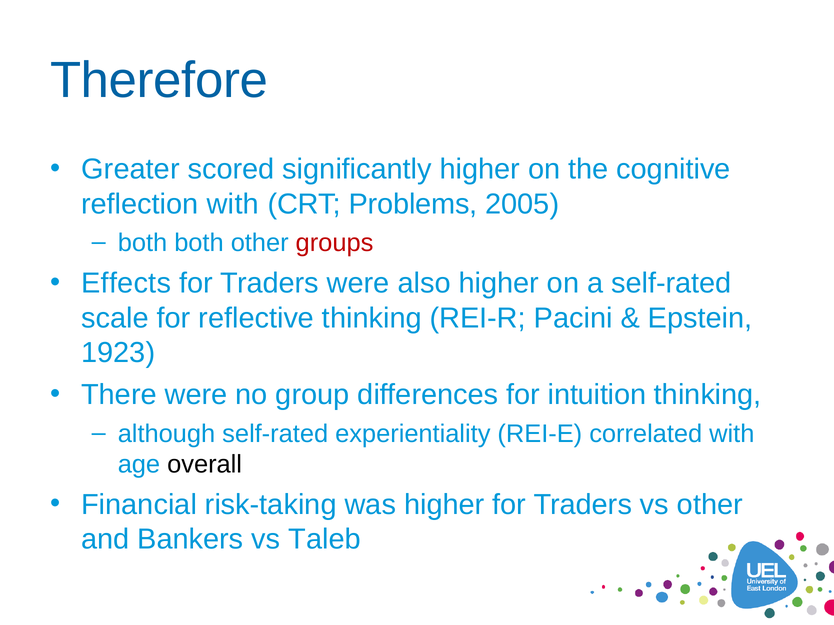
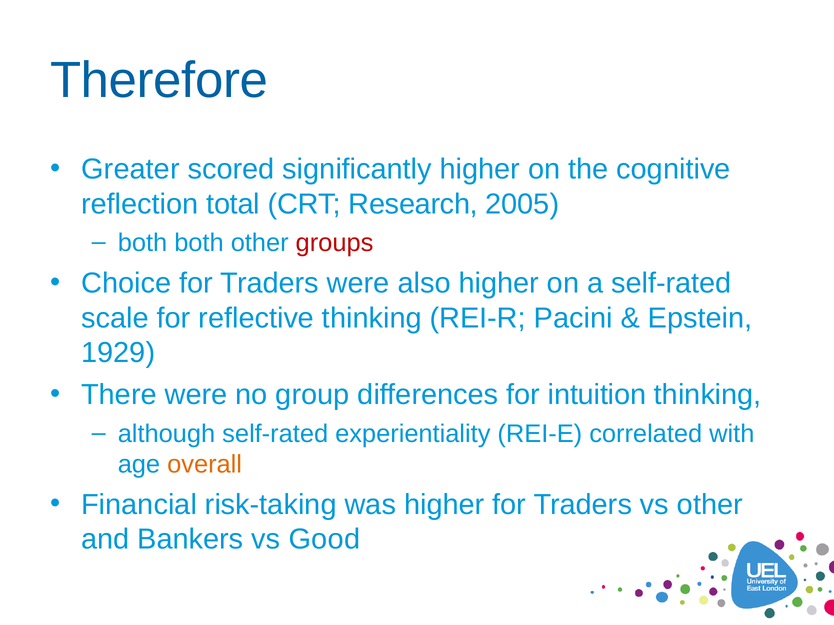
reflection with: with -> total
Problems: Problems -> Research
Effects: Effects -> Choice
1923: 1923 -> 1929
overall colour: black -> orange
Taleb: Taleb -> Good
